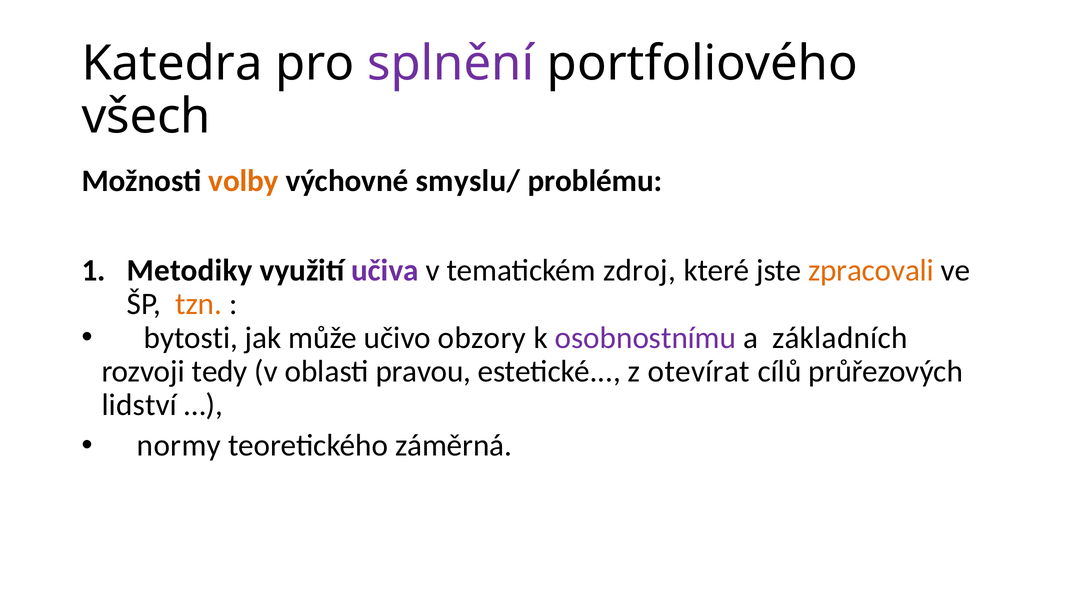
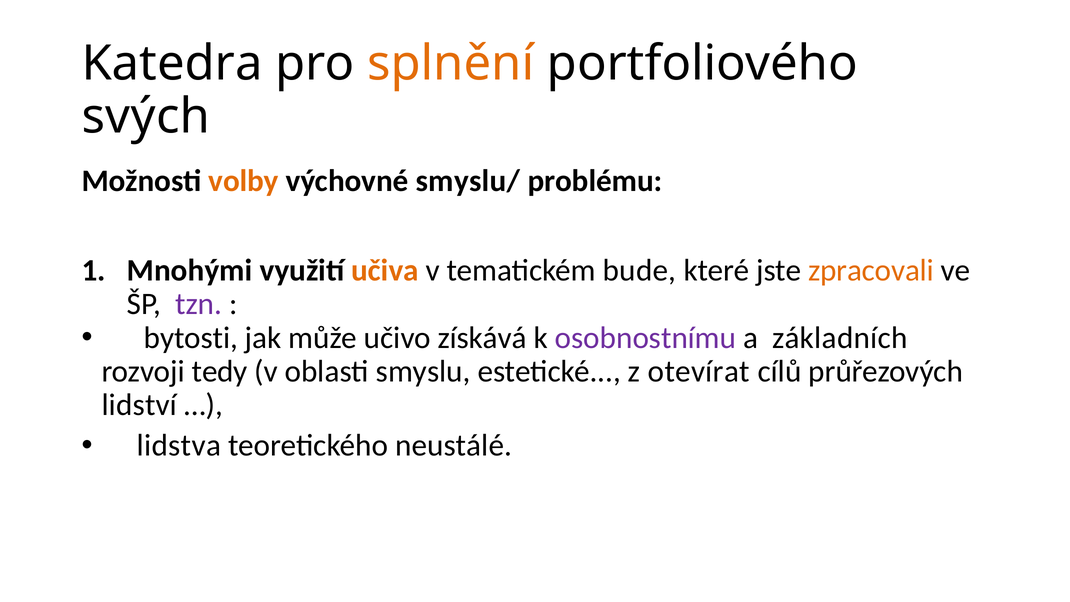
splnění colour: purple -> orange
všech: všech -> svých
Metodiky: Metodiky -> Mnohými
učiva colour: purple -> orange
zdroj: zdroj -> bude
tzn colour: orange -> purple
obzory: obzory -> získává
pravou: pravou -> smyslu
normy: normy -> lidstva
záměrná: záměrná -> neustálé
